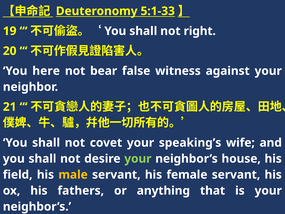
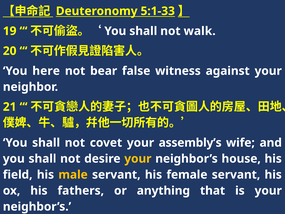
right: right -> walk
speaking’s: speaking’s -> assembly’s
your at (138, 159) colour: light green -> yellow
